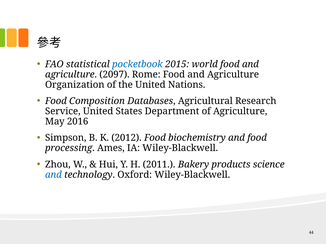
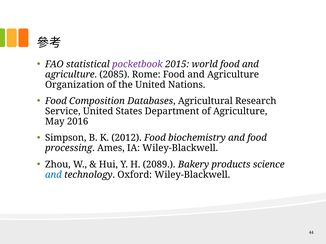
pocketbook colour: blue -> purple
2097: 2097 -> 2085
2011: 2011 -> 2089
